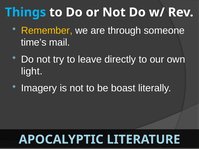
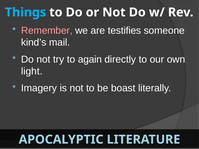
Remember colour: yellow -> pink
through: through -> testifies
time’s: time’s -> kind’s
leave: leave -> again
